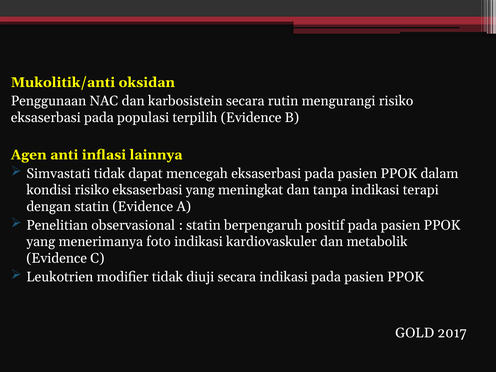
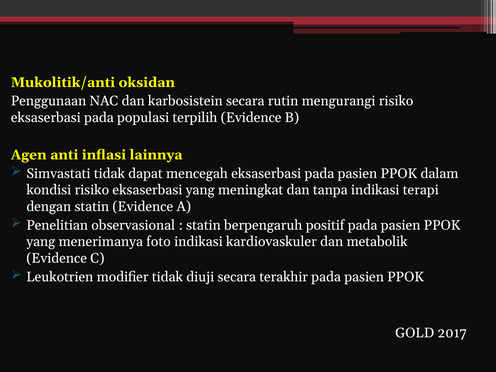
secara indikasi: indikasi -> terakhir
